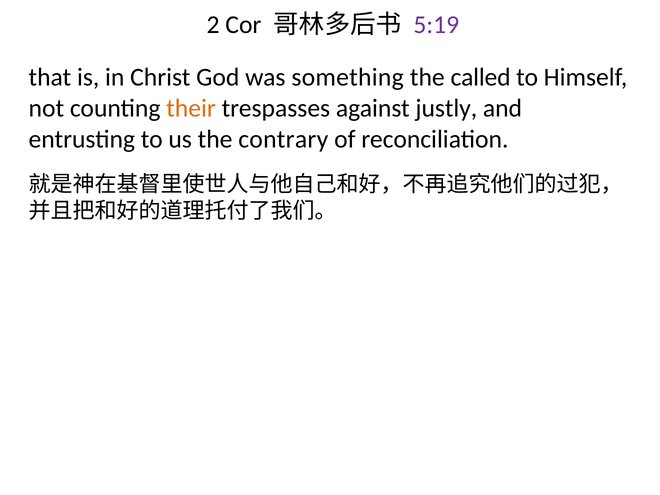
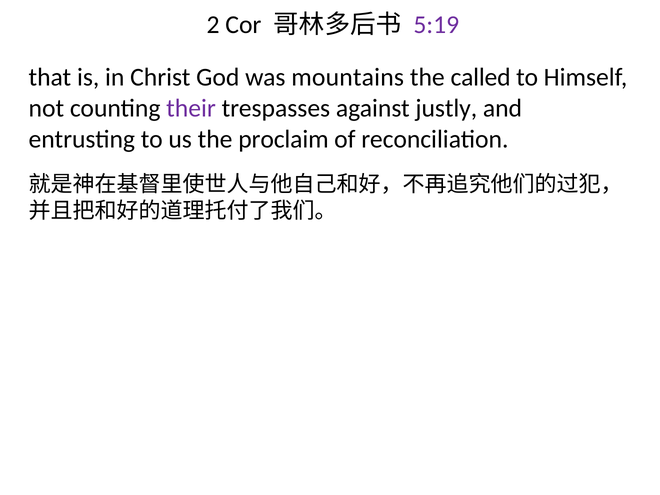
something: something -> mountains
their colour: orange -> purple
contrary: contrary -> proclaim
